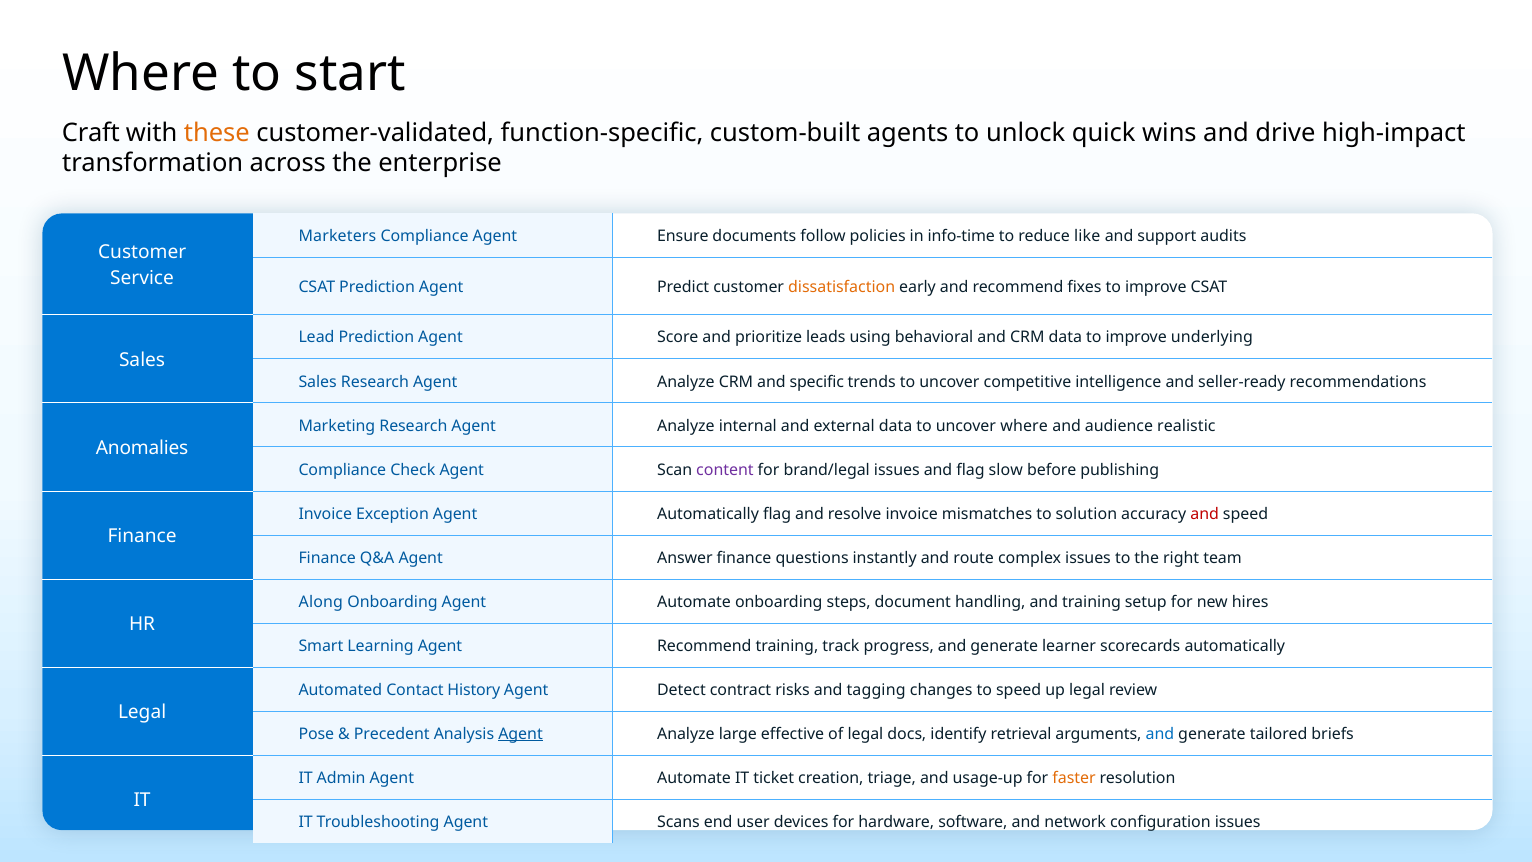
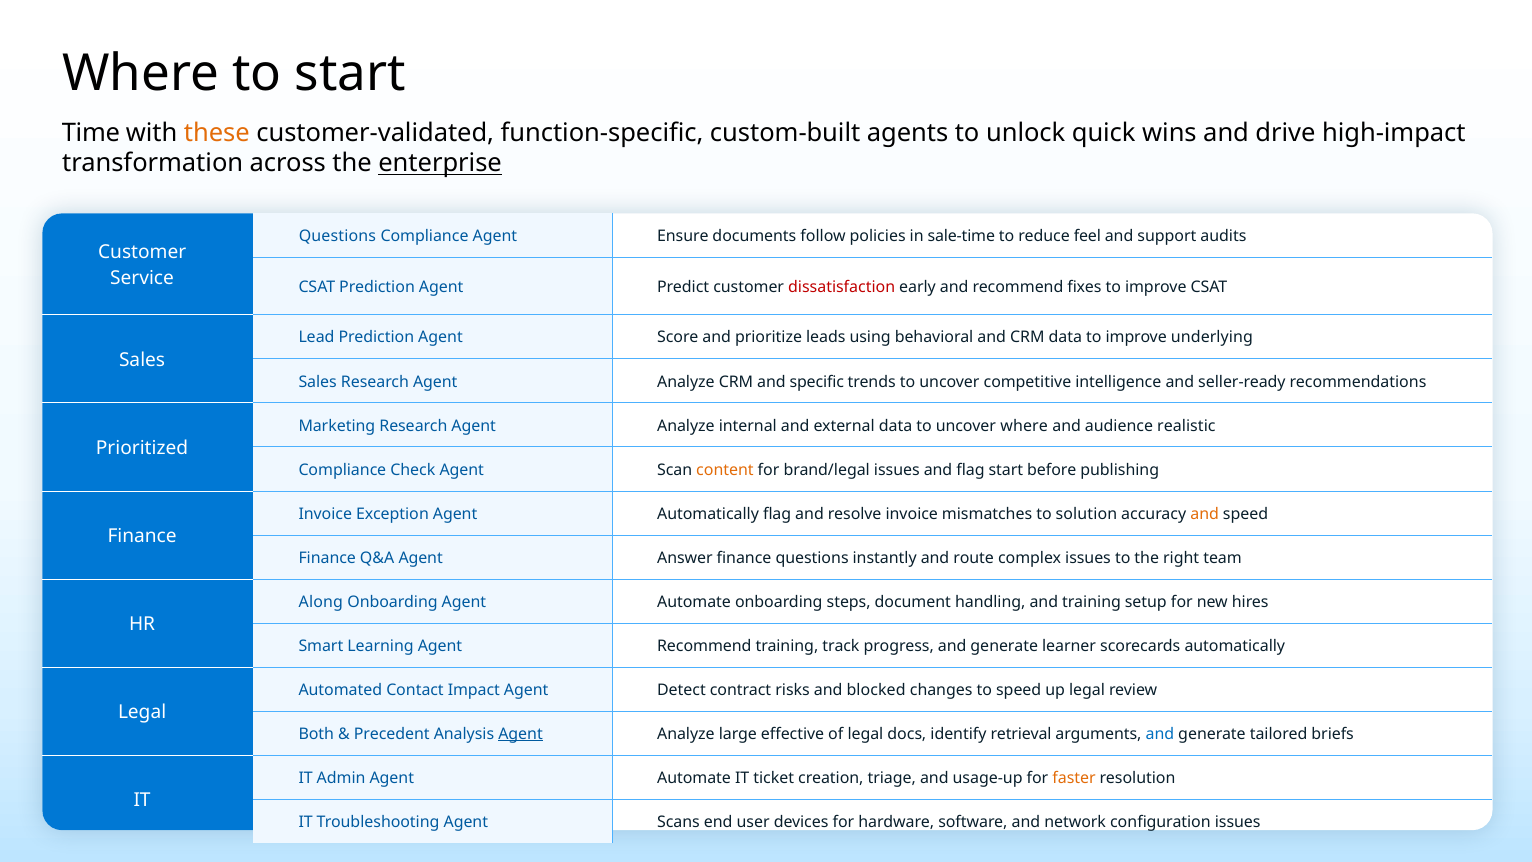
Craft: Craft -> Time
enterprise underline: none -> present
Marketers at (337, 236): Marketers -> Questions
info-time: info-time -> sale-time
like: like -> feel
dissatisfaction colour: orange -> red
Anomalies: Anomalies -> Prioritized
content colour: purple -> orange
flag slow: slow -> start
and at (1205, 514) colour: red -> orange
History: History -> Impact
tagging: tagging -> blocked
Pose: Pose -> Both
